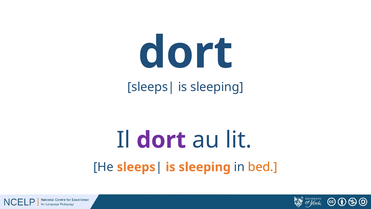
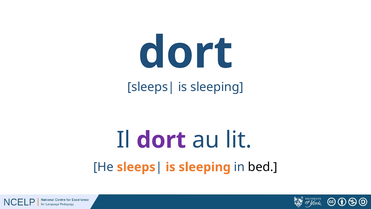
bed colour: orange -> black
